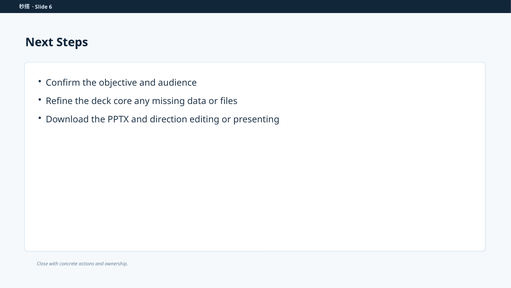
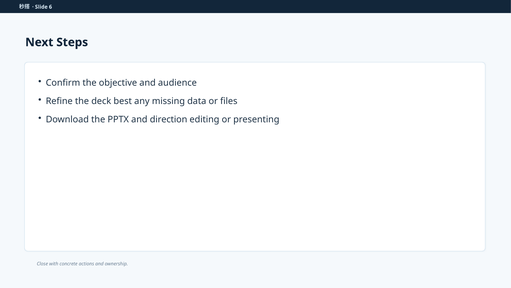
core: core -> best
